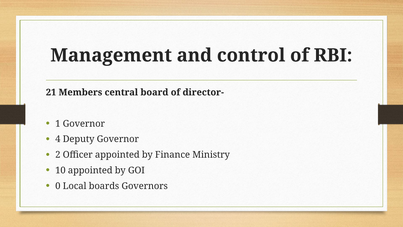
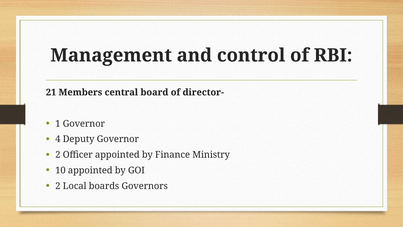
0 at (58, 186): 0 -> 2
